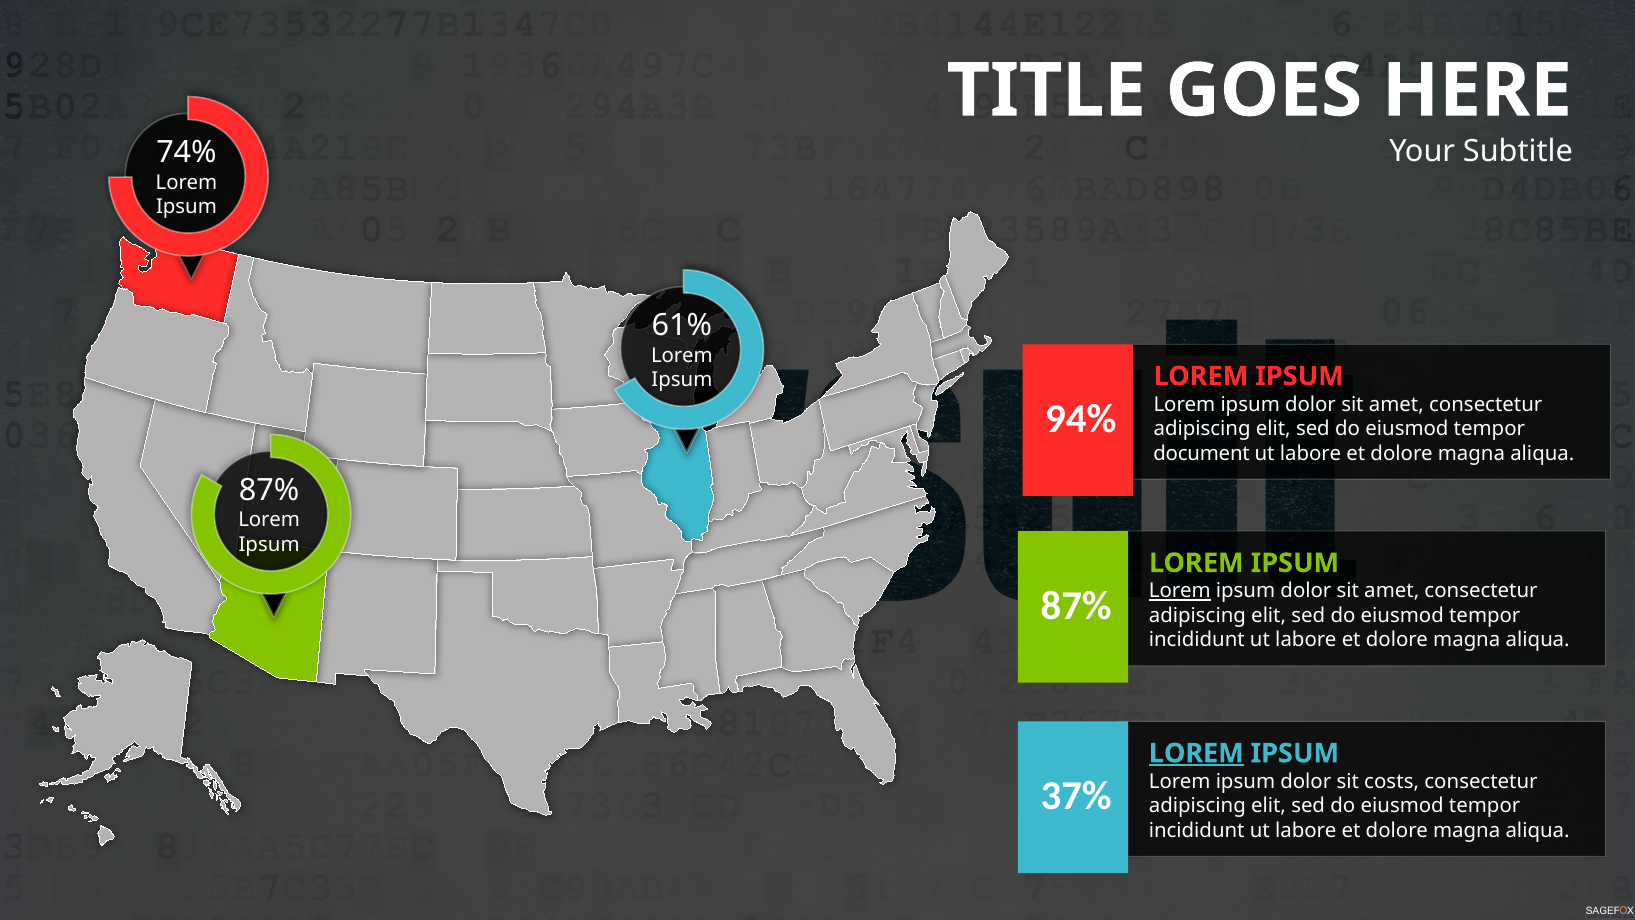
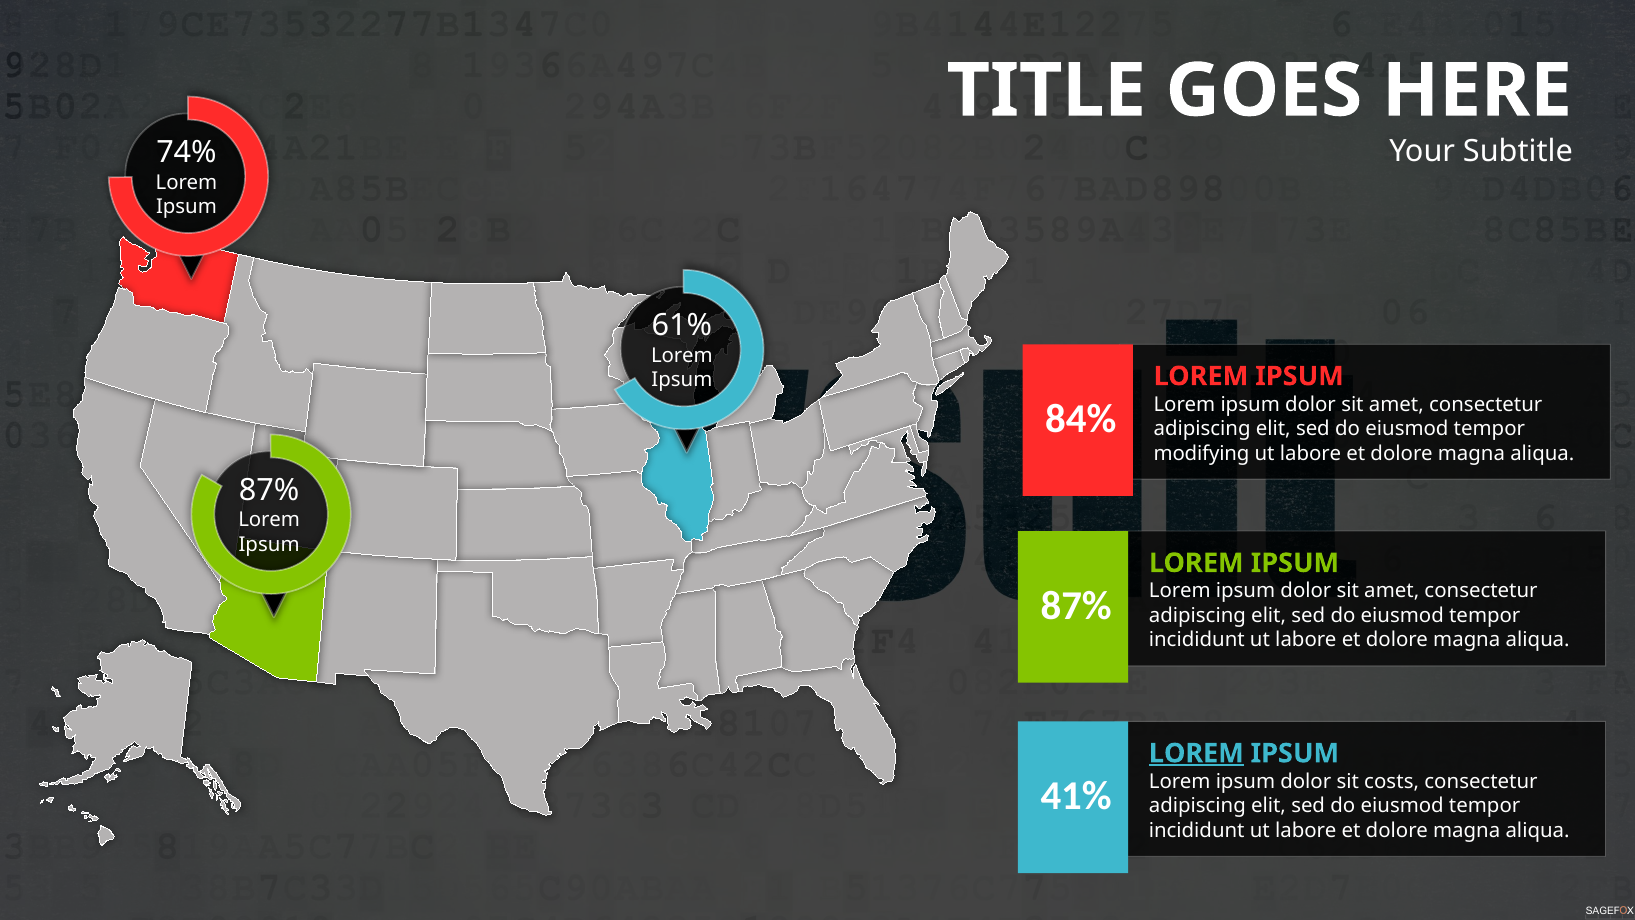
94%: 94% -> 84%
document: document -> modifying
Lorem at (1180, 591) underline: present -> none
37%: 37% -> 41%
